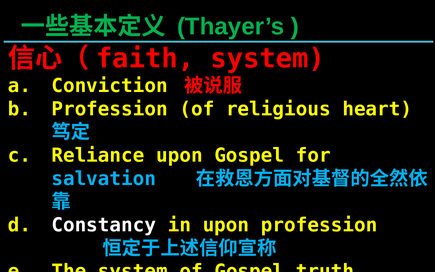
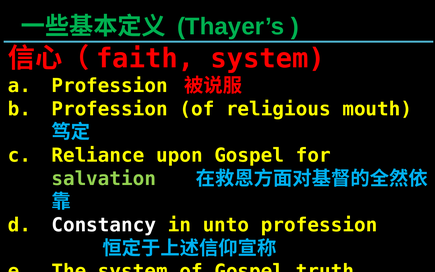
Conviction at (110, 86): Conviction -> Profession
heart: heart -> mouth
salvation colour: light blue -> light green
in upon: upon -> unto
